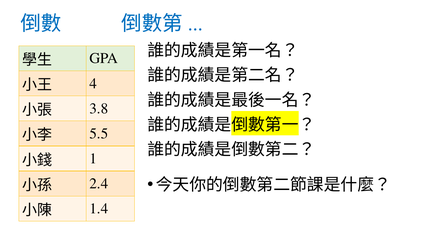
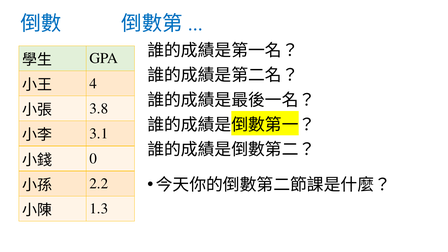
5.5: 5.5 -> 3.1
1: 1 -> 0
2.4: 2.4 -> 2.2
1.4: 1.4 -> 1.3
